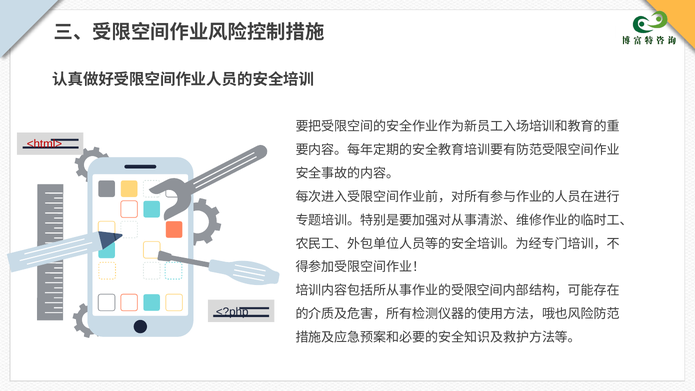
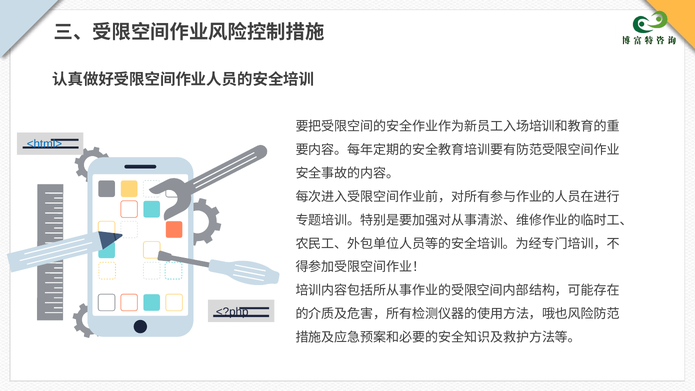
<html> colour: red -> blue
